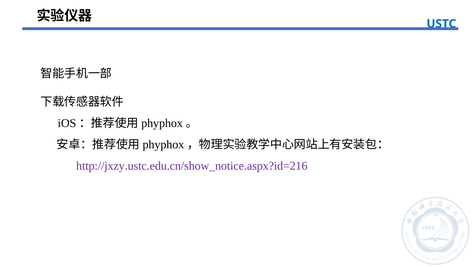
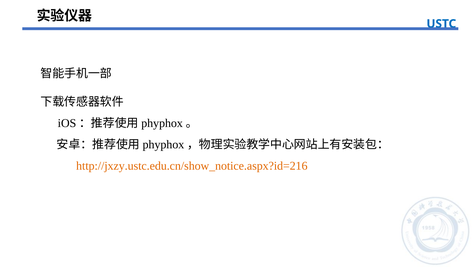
http://jxzy.ustc.edu.cn/show_notice.aspx?id=216 colour: purple -> orange
